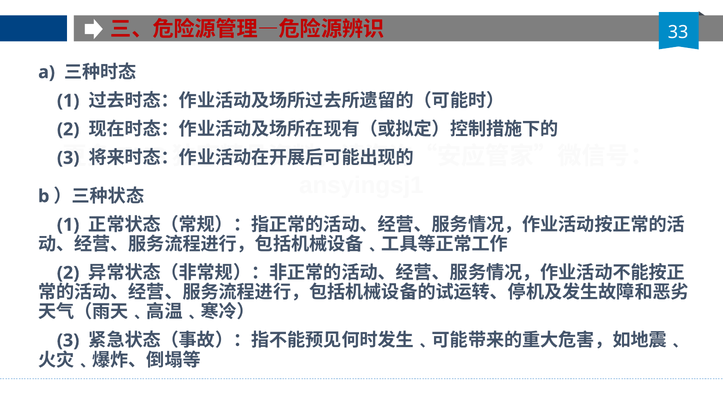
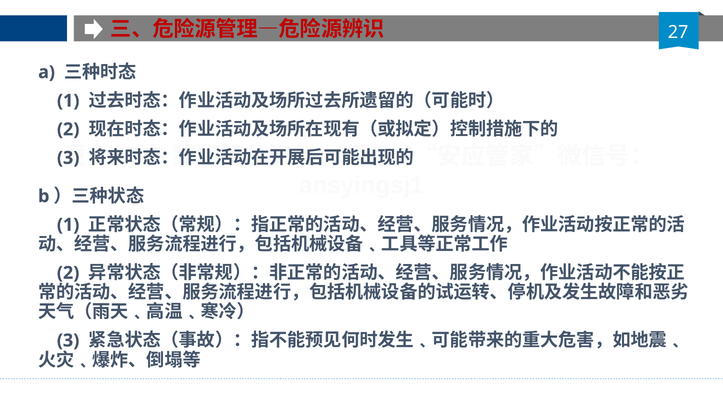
33: 33 -> 27
